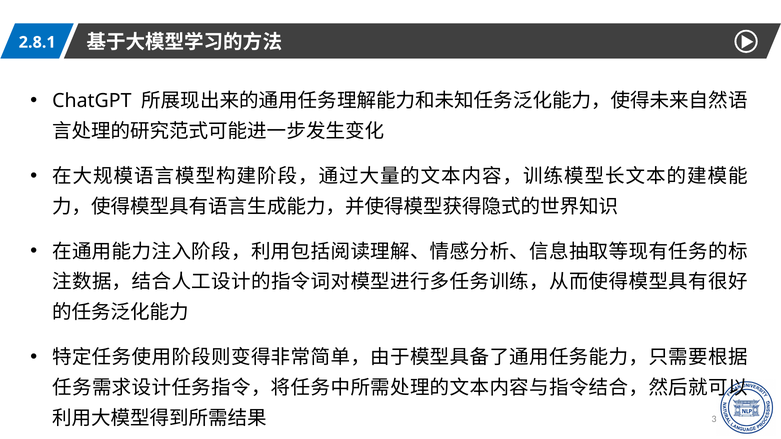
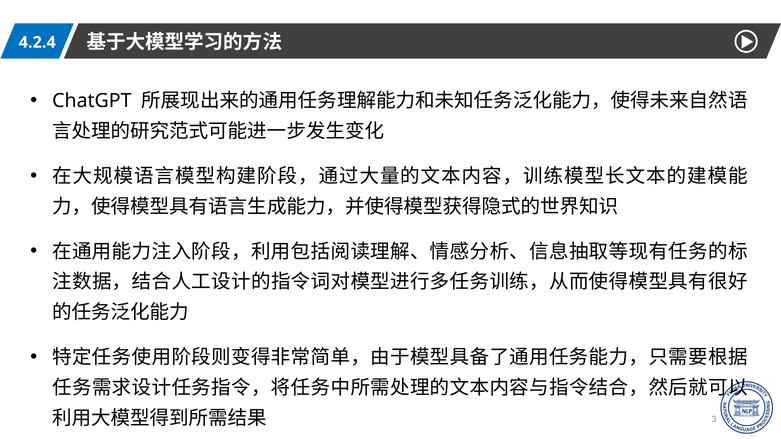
2.8.1: 2.8.1 -> 4.2.4
